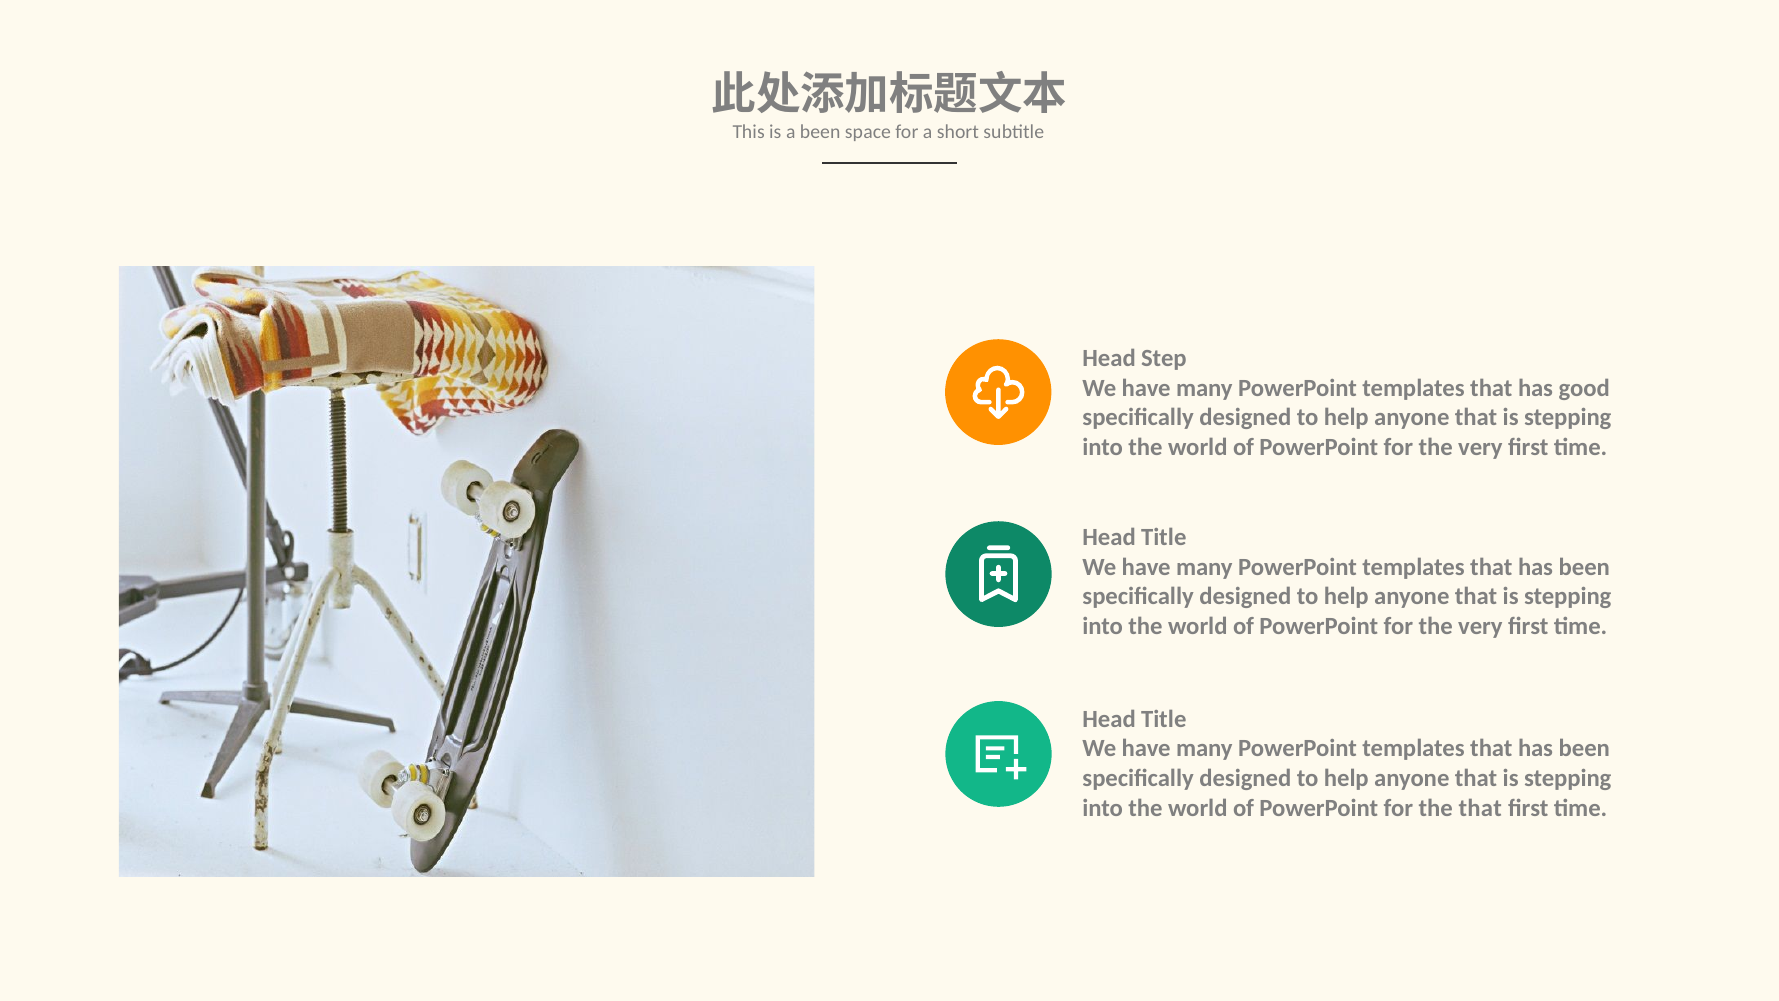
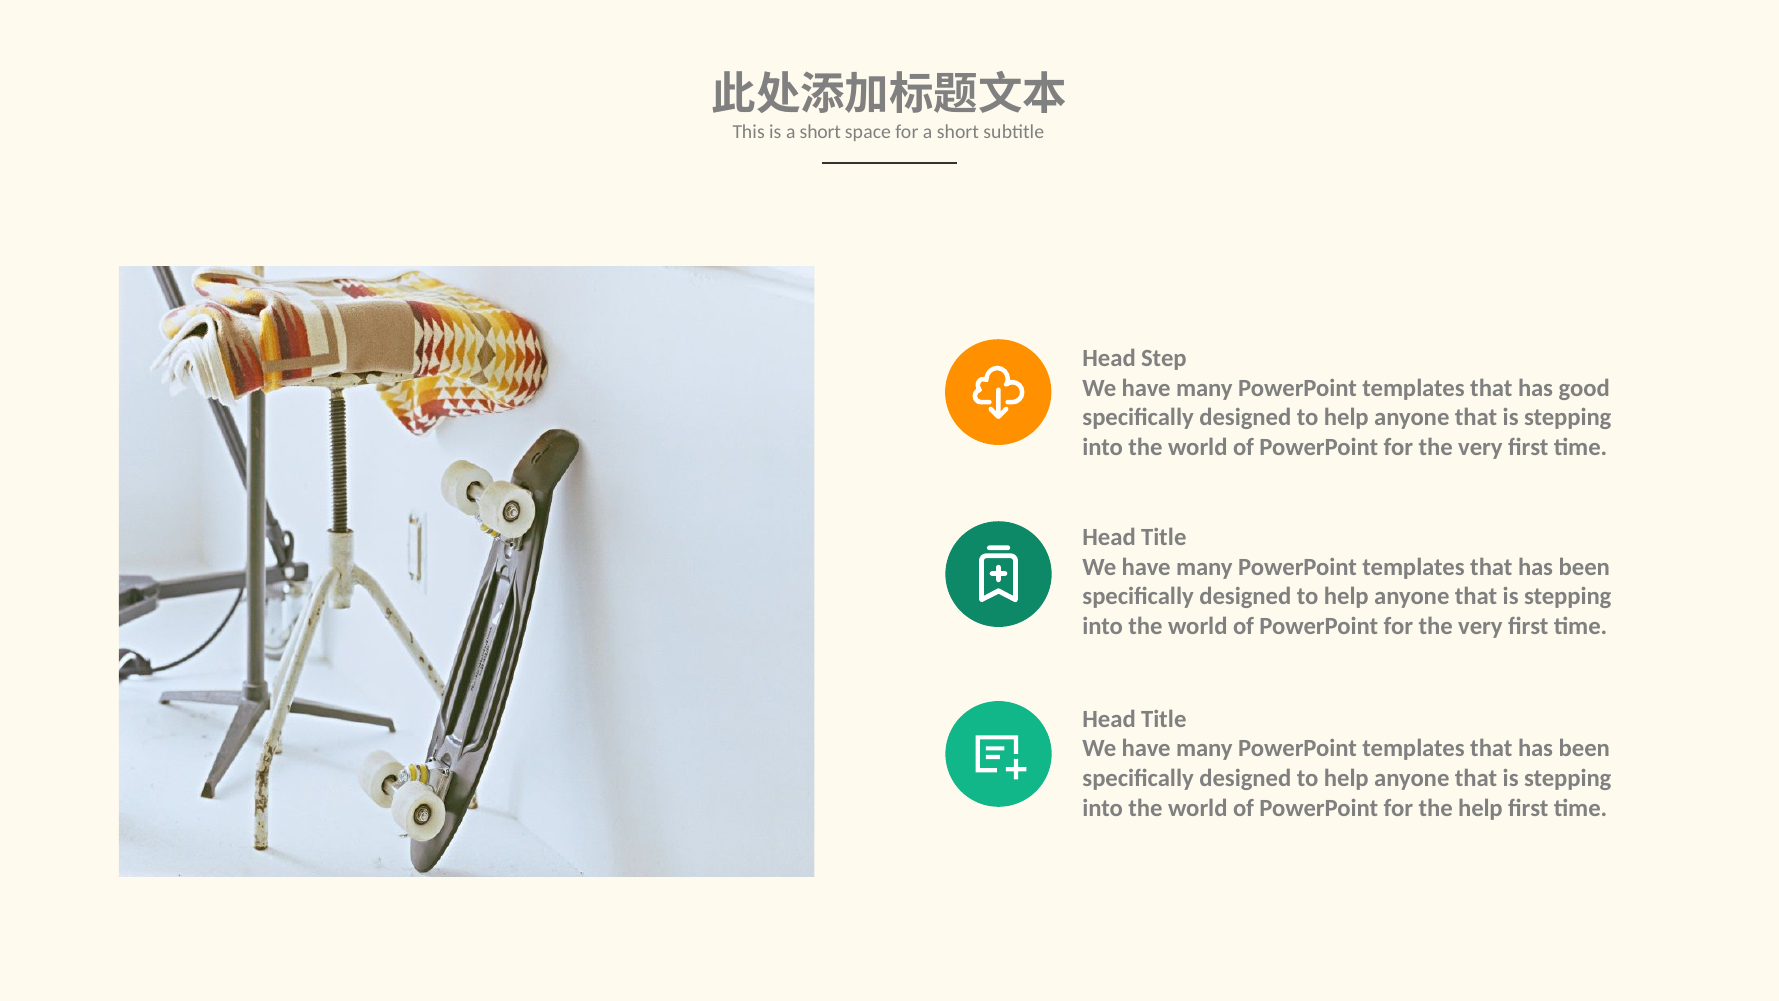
is a been: been -> short
the that: that -> help
